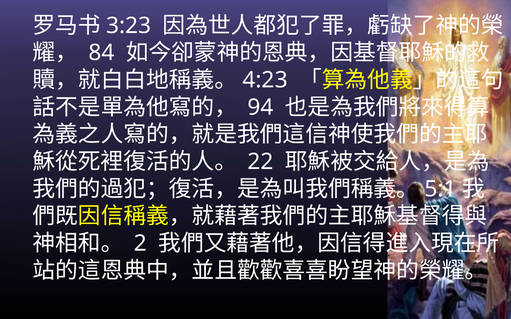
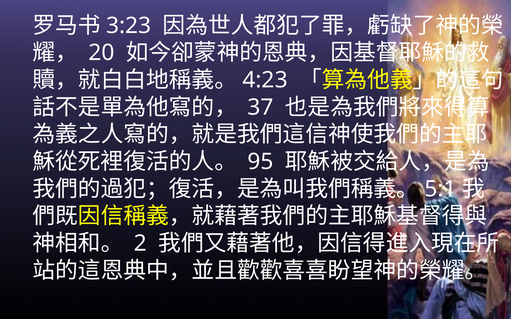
84: 84 -> 20
94: 94 -> 37
22: 22 -> 95
